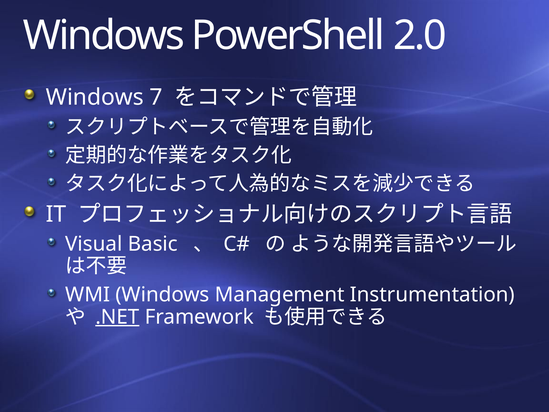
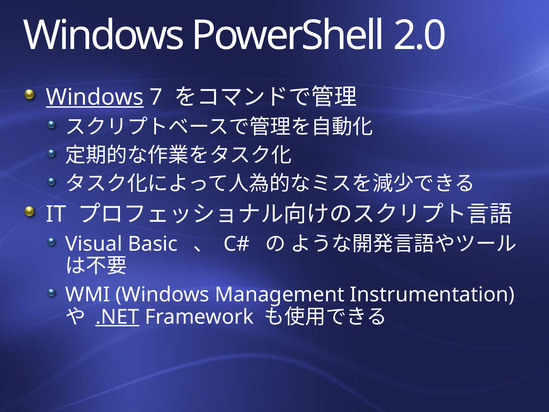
Windows at (95, 97) underline: none -> present
